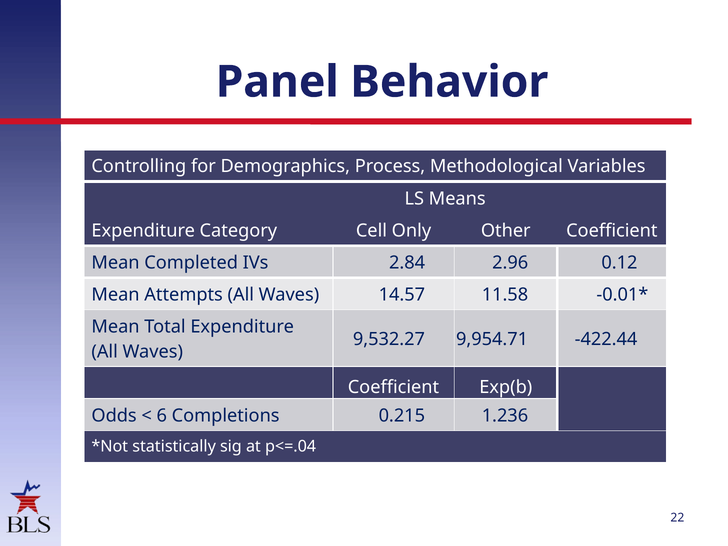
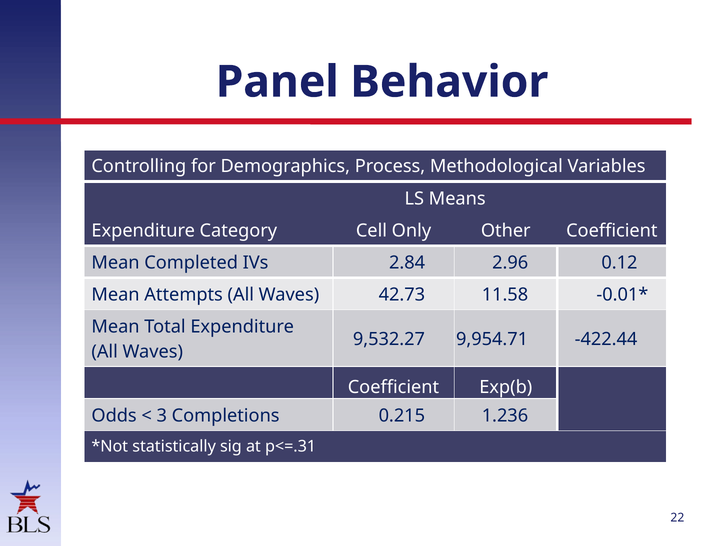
14.57: 14.57 -> 42.73
6: 6 -> 3
p<=.04: p<=.04 -> p<=.31
